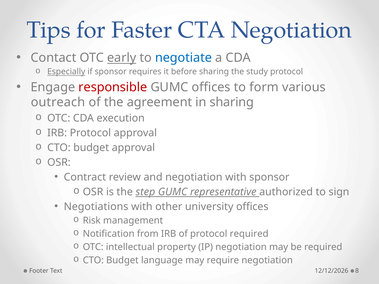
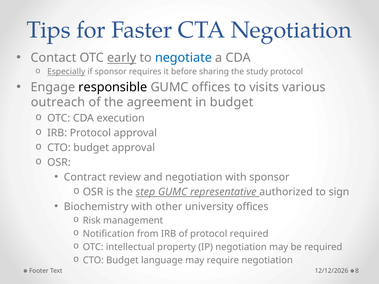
responsible colour: red -> black
form: form -> visits
in sharing: sharing -> budget
Negotiations: Negotiations -> Biochemistry
